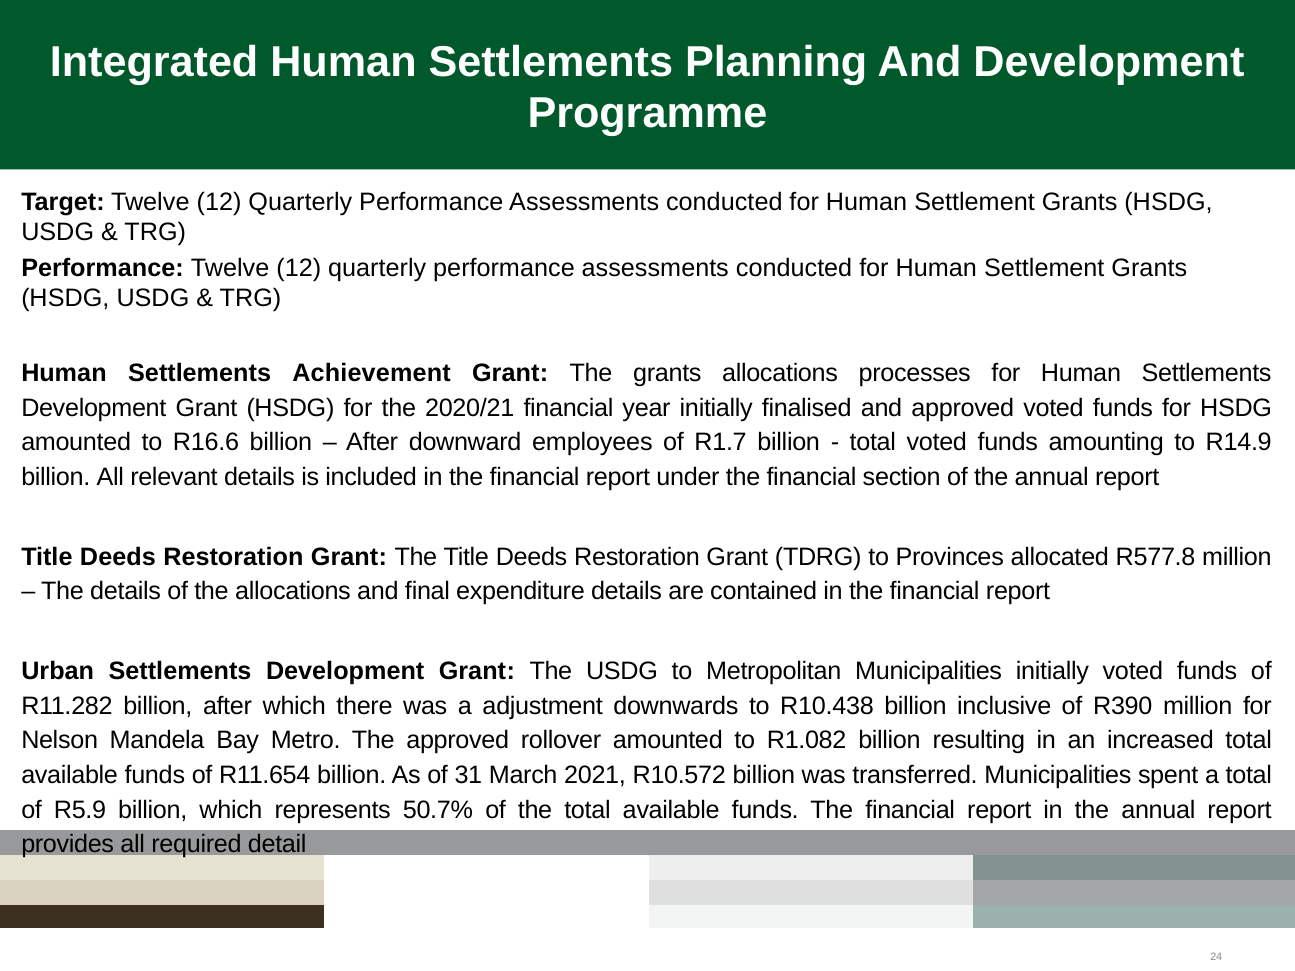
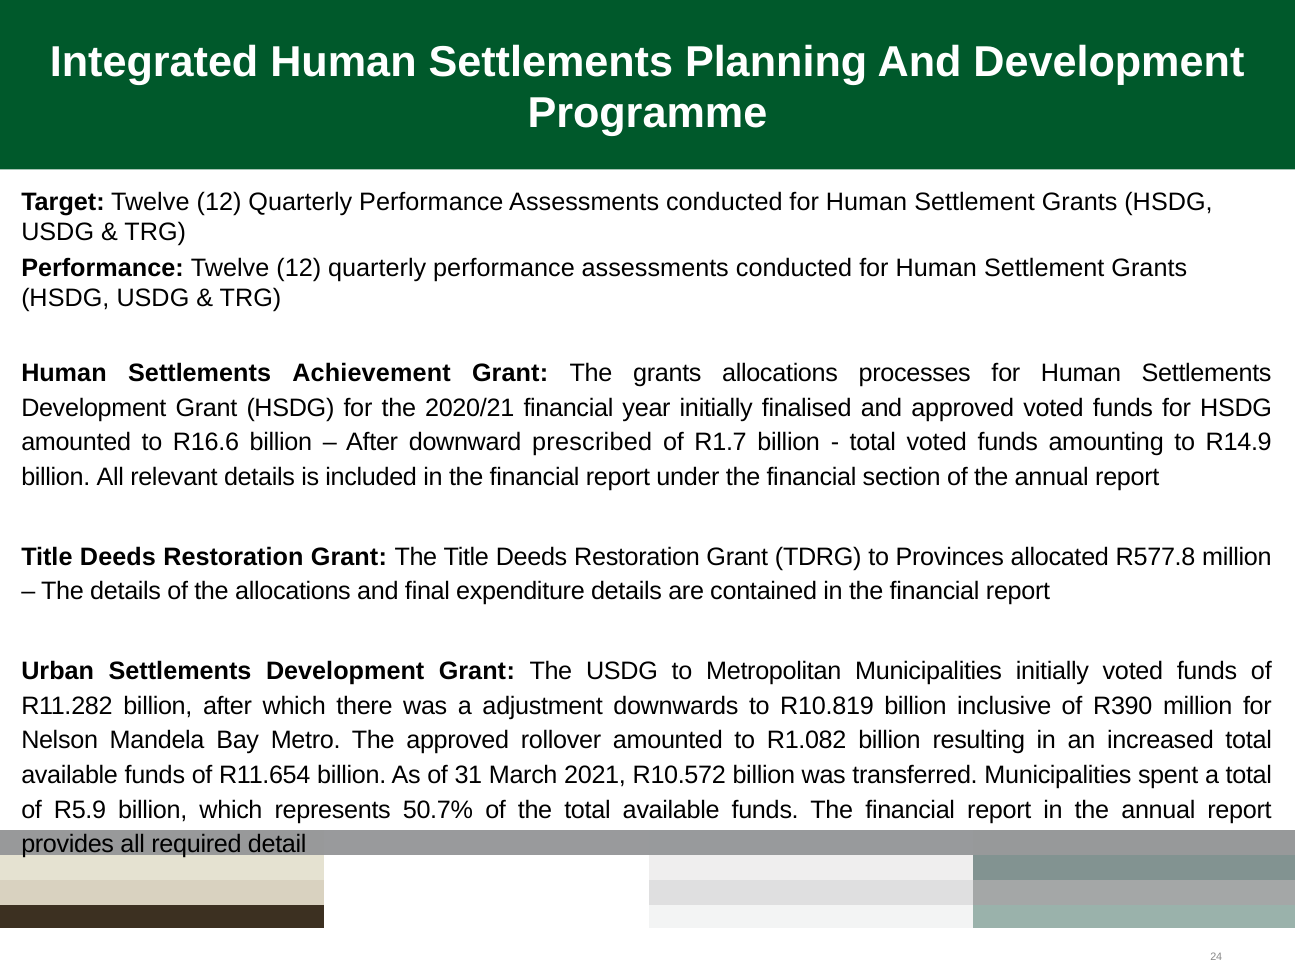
employees: employees -> prescribed
R10.438: R10.438 -> R10.819
